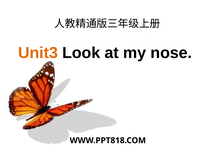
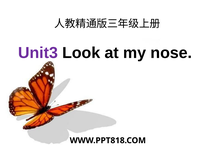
Unit3 colour: orange -> purple
